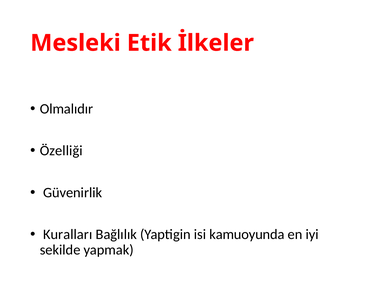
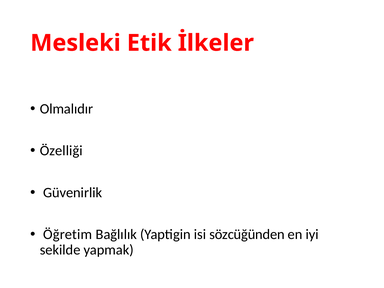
Kuralları: Kuralları -> Öğretim
kamuoyunda: kamuoyunda -> sözcüğünden
